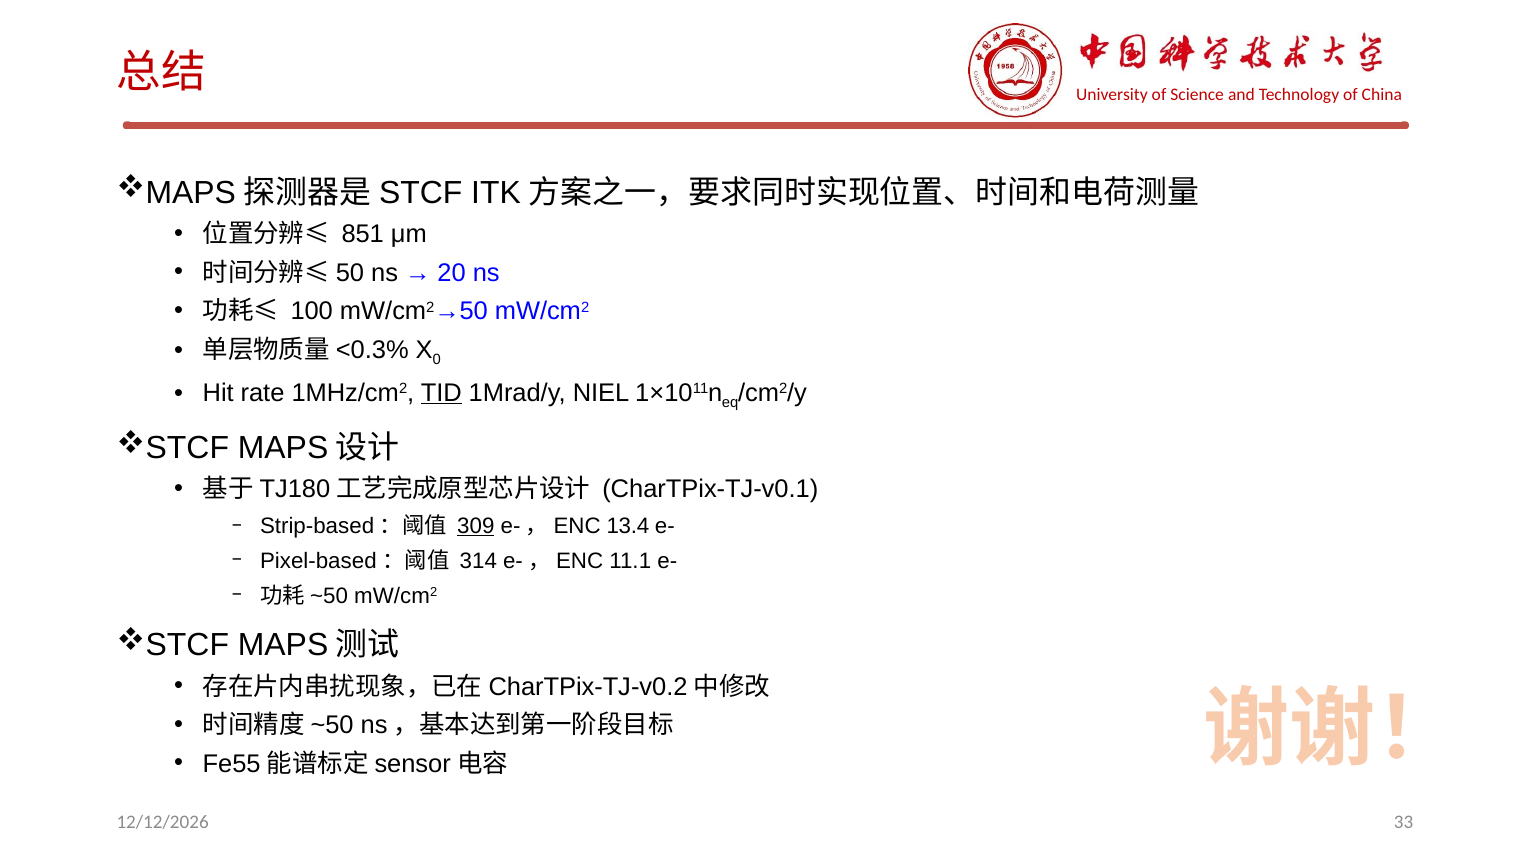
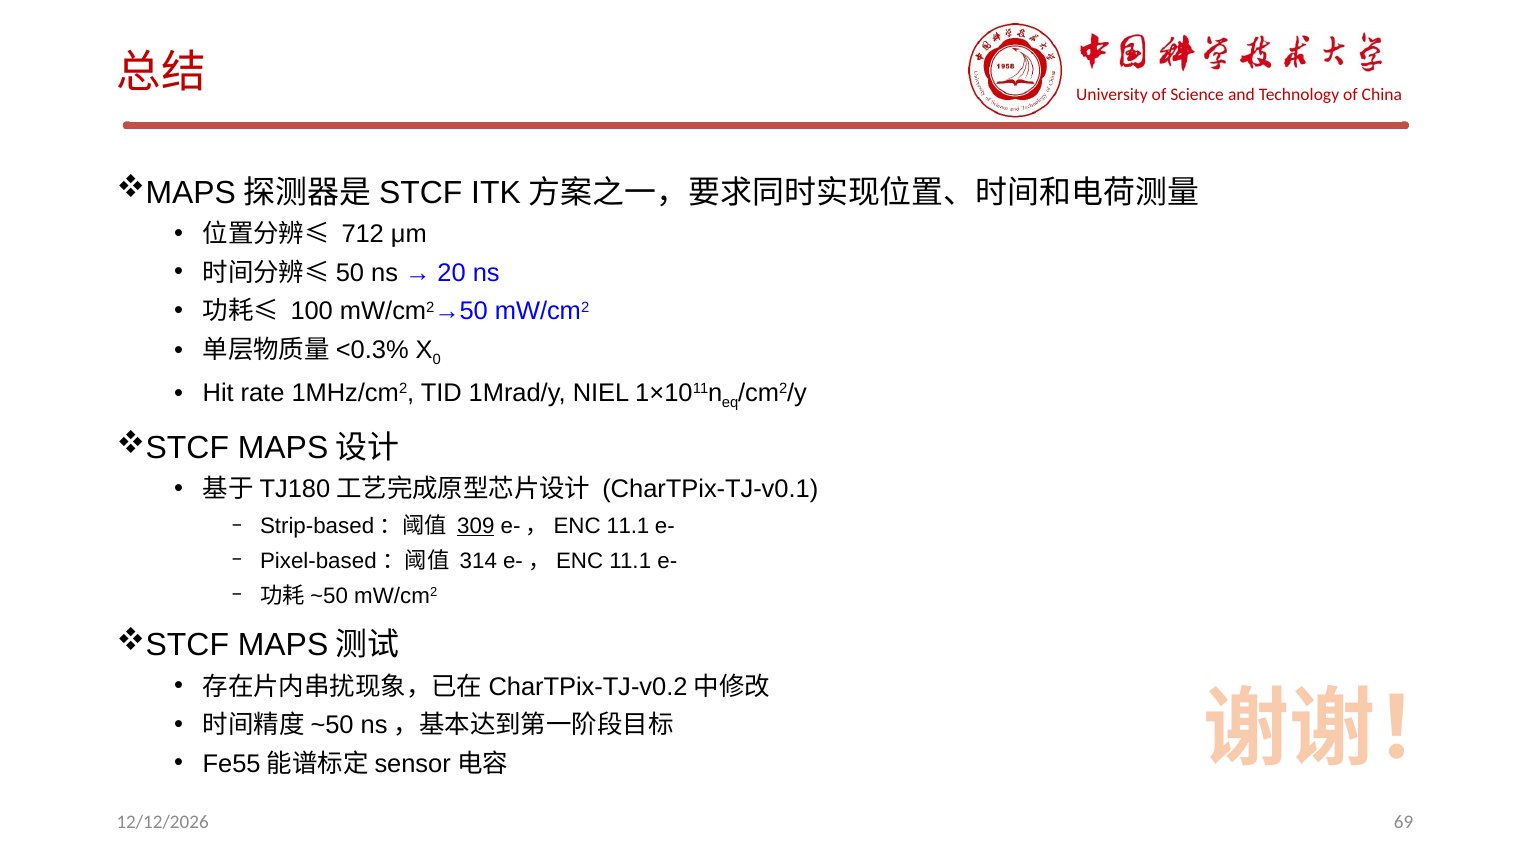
851: 851 -> 712
TID underline: present -> none
13.4 at (628, 526): 13.4 -> 11.1
33: 33 -> 69
